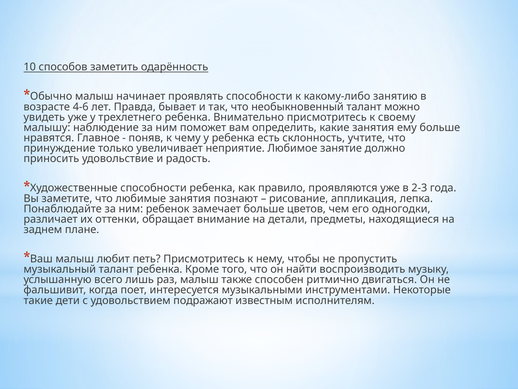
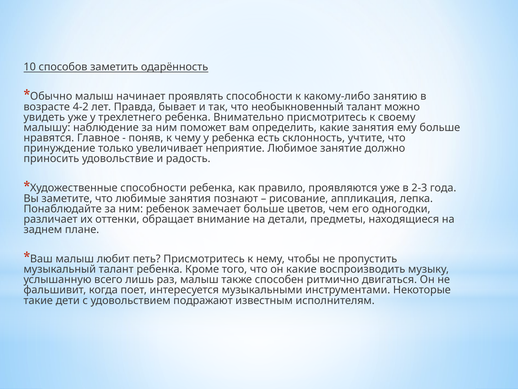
4-6: 4-6 -> 4-2
он найти: найти -> какие
